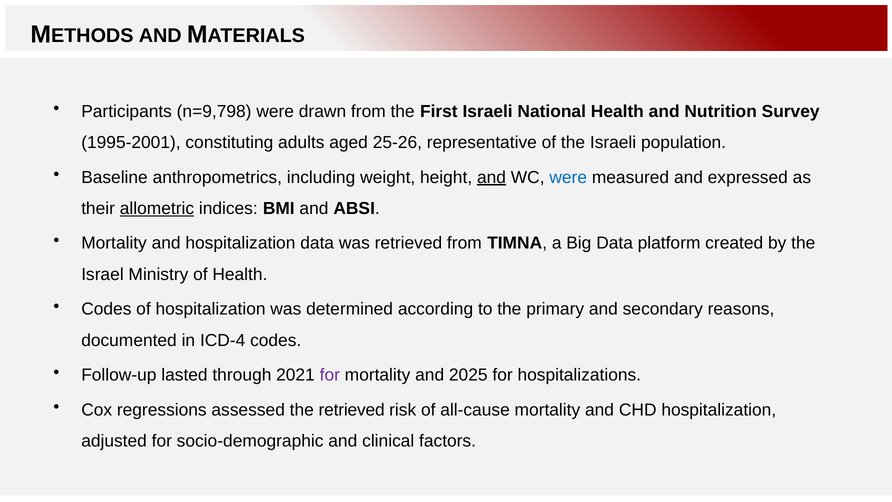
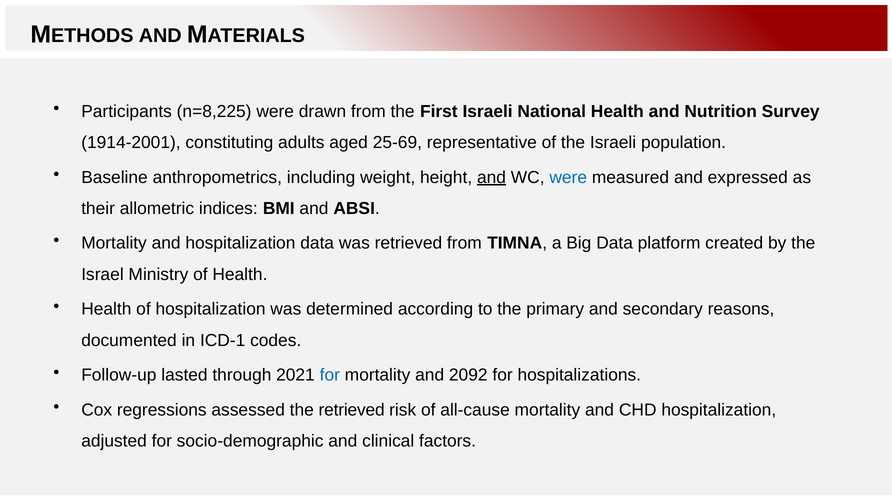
n=9,798: n=9,798 -> n=8,225
1995-2001: 1995-2001 -> 1914-2001
25-26: 25-26 -> 25-69
allometric underline: present -> none
Codes at (106, 309): Codes -> Health
ICD-4: ICD-4 -> ICD-1
for at (330, 375) colour: purple -> blue
2025: 2025 -> 2092
